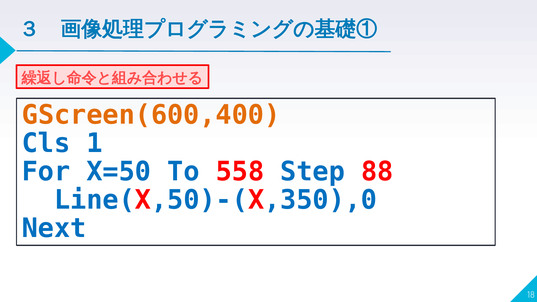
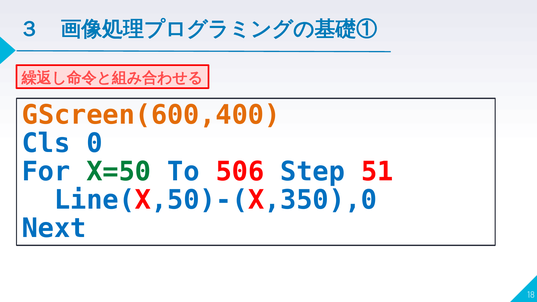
1: 1 -> 0
X=50 colour: blue -> green
558: 558 -> 506
88: 88 -> 51
